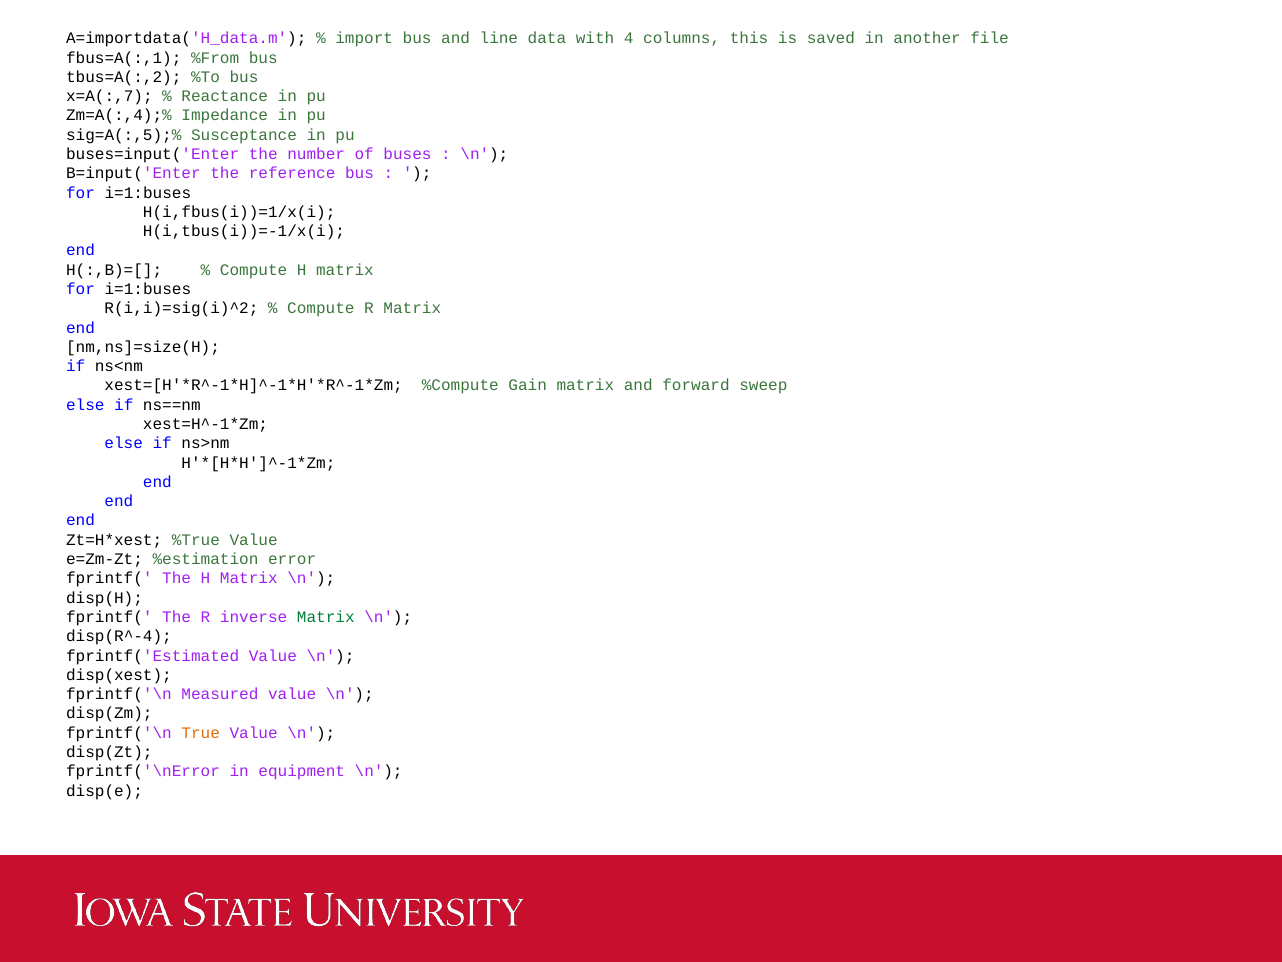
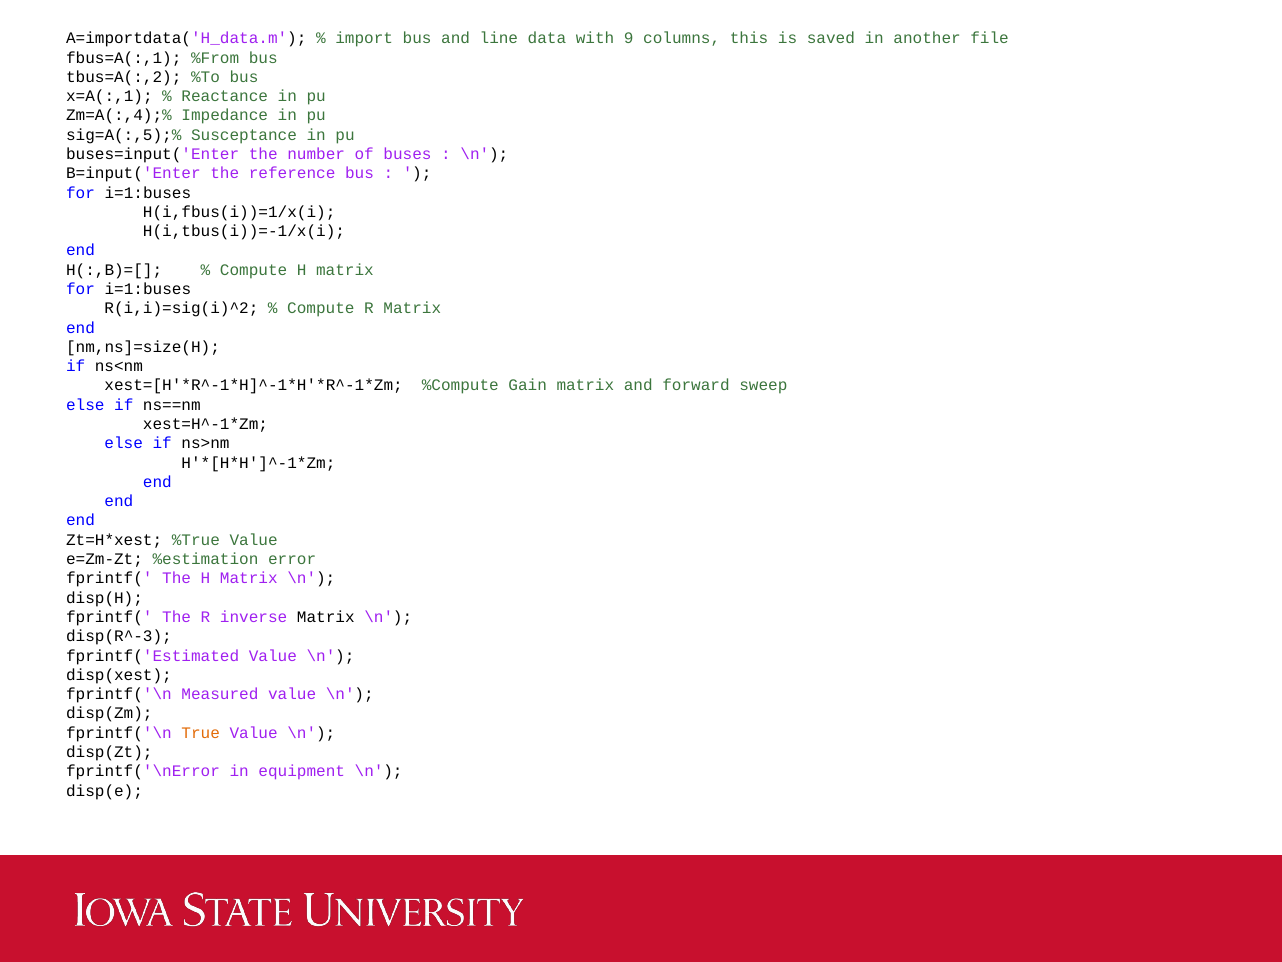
4: 4 -> 9
x=A(:,7: x=A(:,7 -> x=A(:,1
Matrix at (326, 617) colour: green -> black
disp(R^-4: disp(R^-4 -> disp(R^-3
